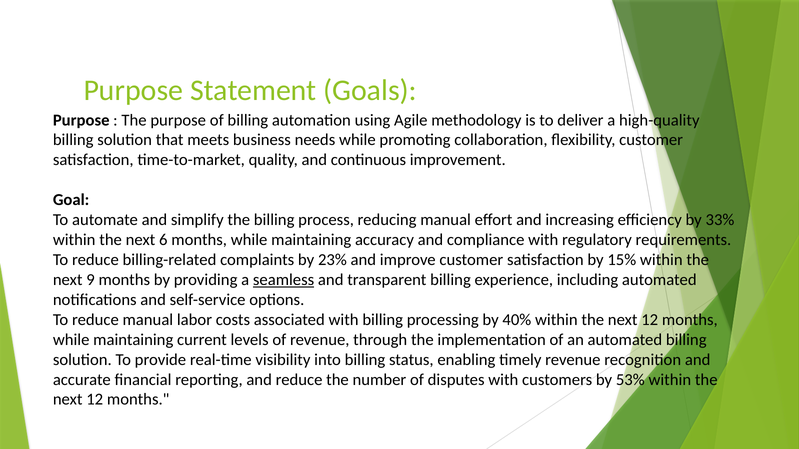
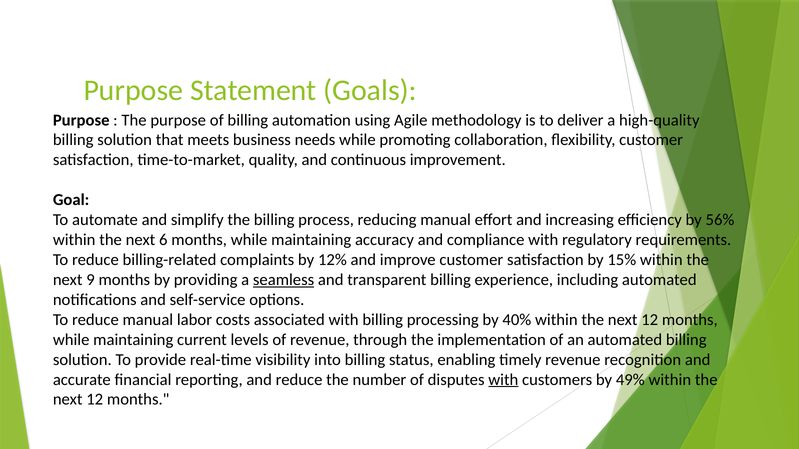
33%: 33% -> 56%
23%: 23% -> 12%
with at (503, 380) underline: none -> present
53%: 53% -> 49%
